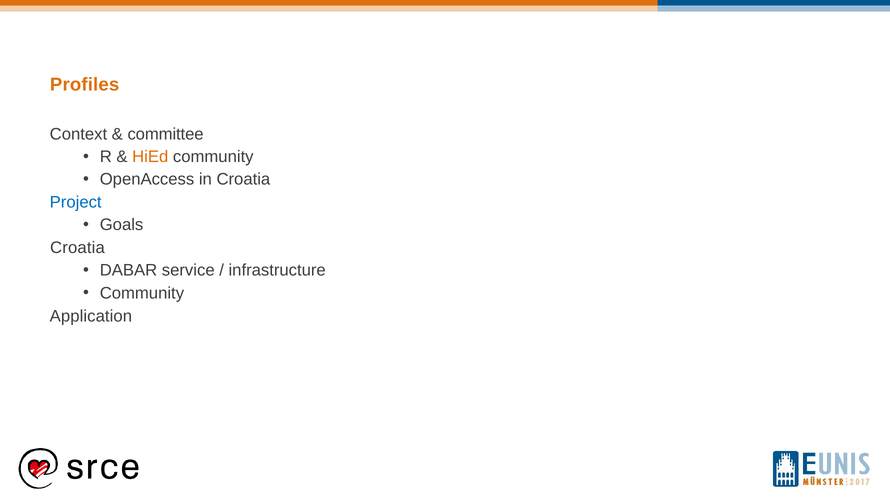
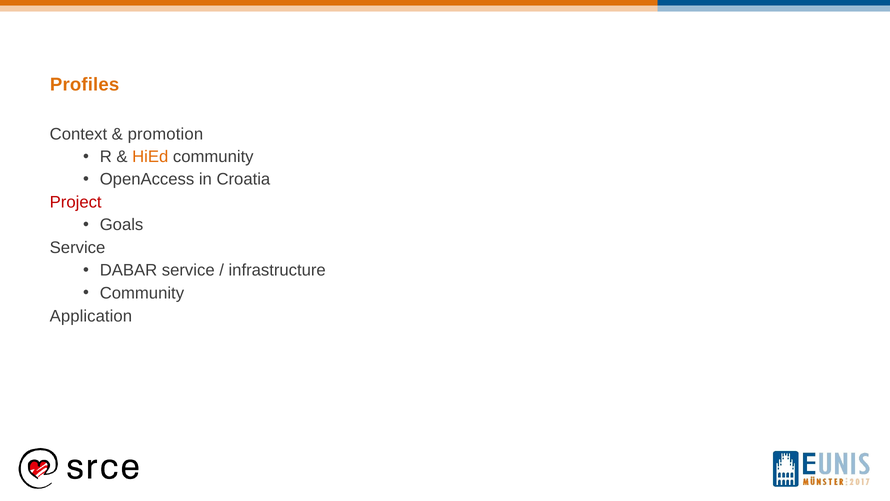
committee: committee -> promotion
Project colour: blue -> red
Croatia at (77, 248): Croatia -> Service
